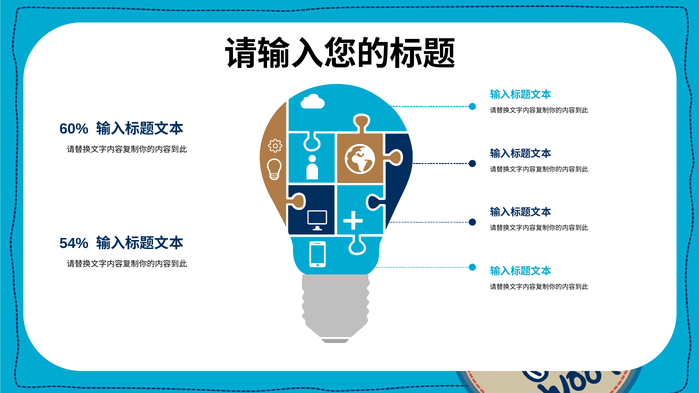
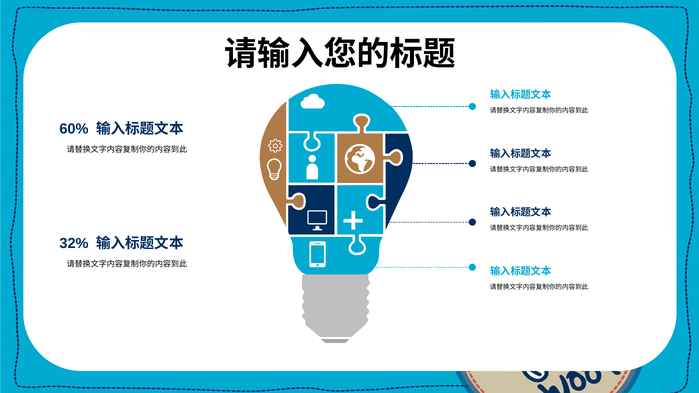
54%: 54% -> 32%
